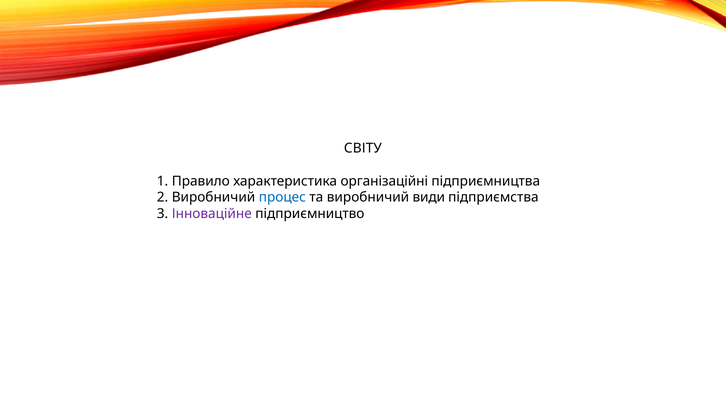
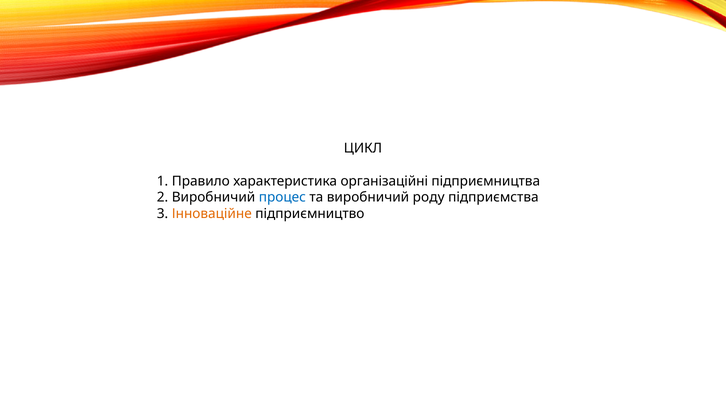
СВІТУ: СВІТУ -> ЦИКЛ
види: види -> роду
Інноваційне colour: purple -> orange
